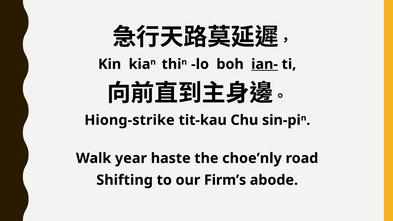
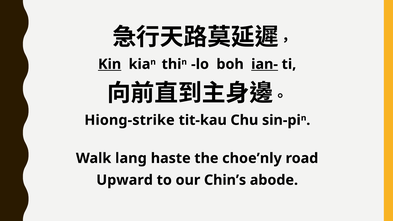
Kin underline: none -> present
year: year -> lang
Shifting: Shifting -> Upward
Firm’s: Firm’s -> Chin’s
